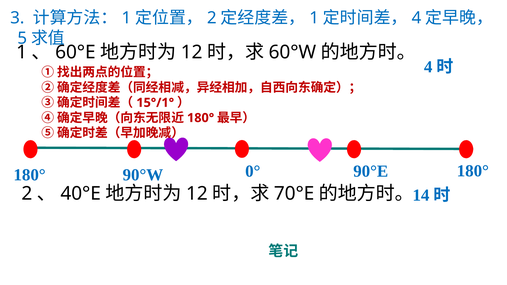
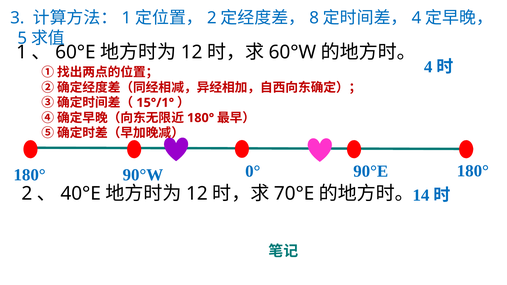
1 at (314, 18): 1 -> 8
